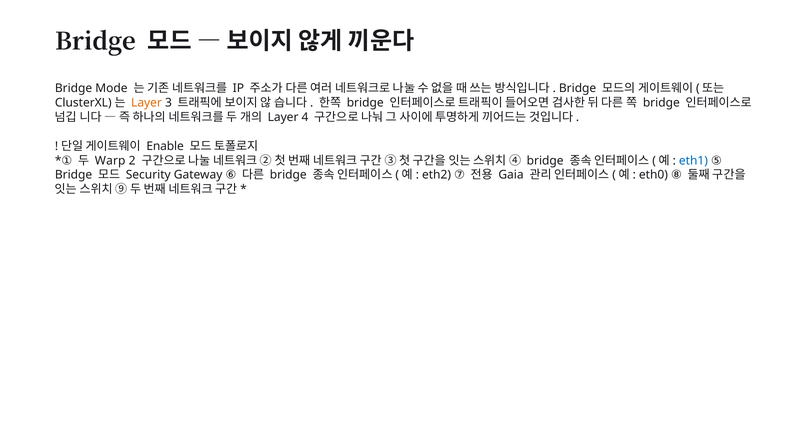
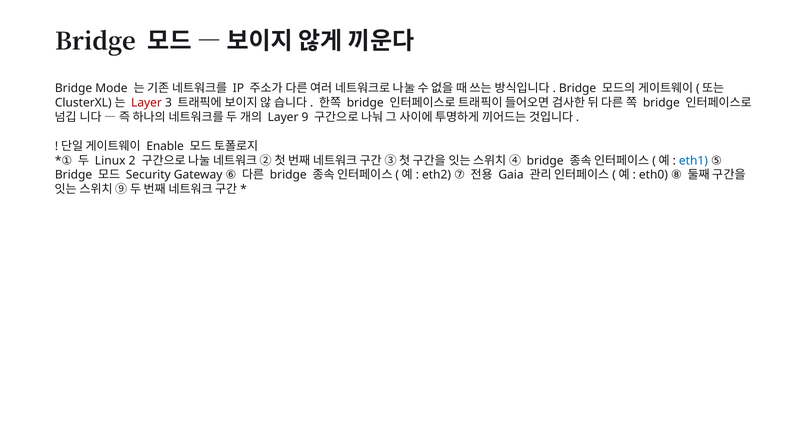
Layer at (147, 103) colour: orange -> red
4: 4 -> 9
Warp: Warp -> Linux
